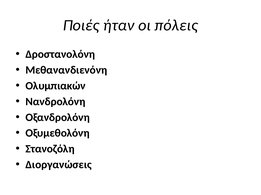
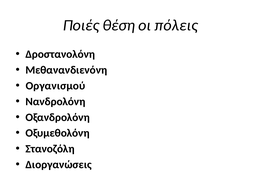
ήταν: ήταν -> θέση
Ολυμπιακών: Ολυμπιακών -> Οργανισμού
